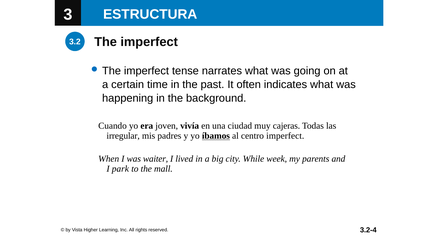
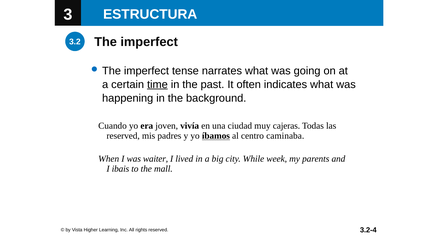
time underline: none -> present
irregular at (123, 136): irregular -> reserved
centro imperfect: imperfect -> caminaba
park: park -> ibais
